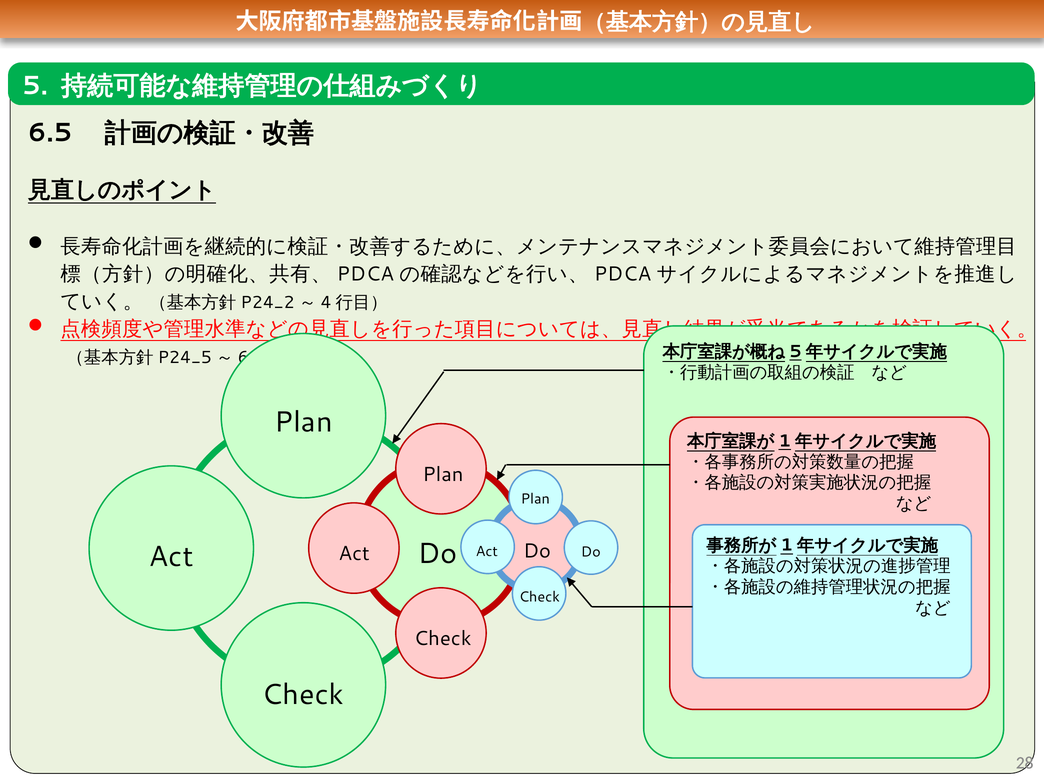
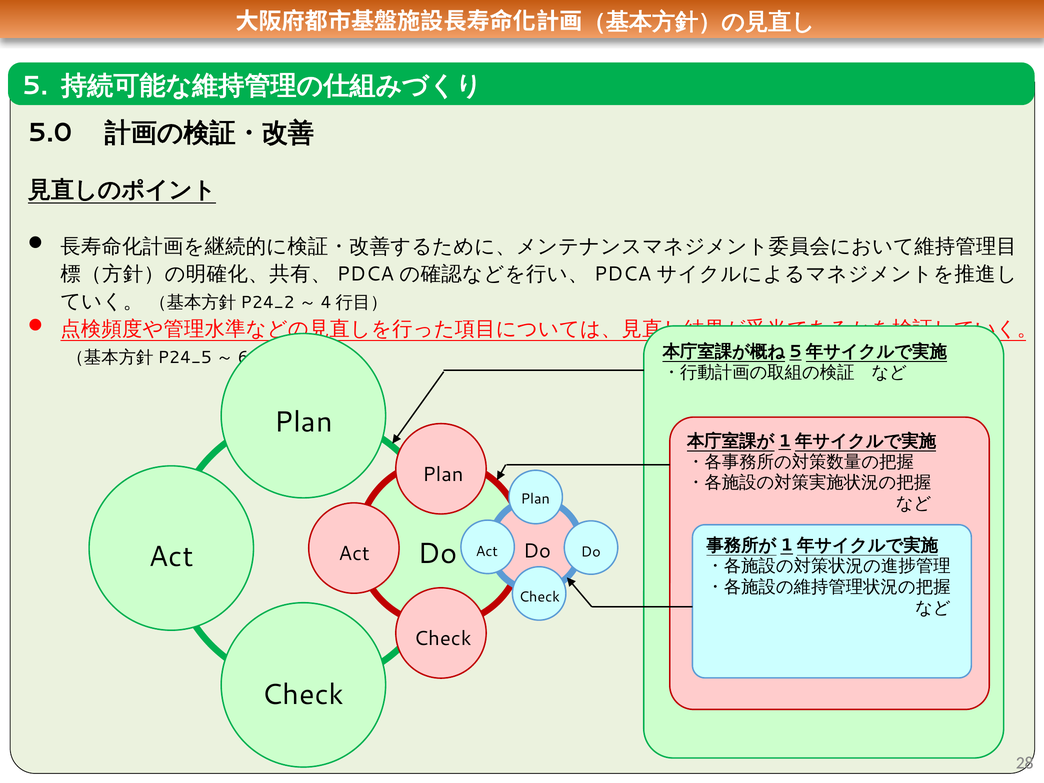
6.5: 6.5 -> 5.0
